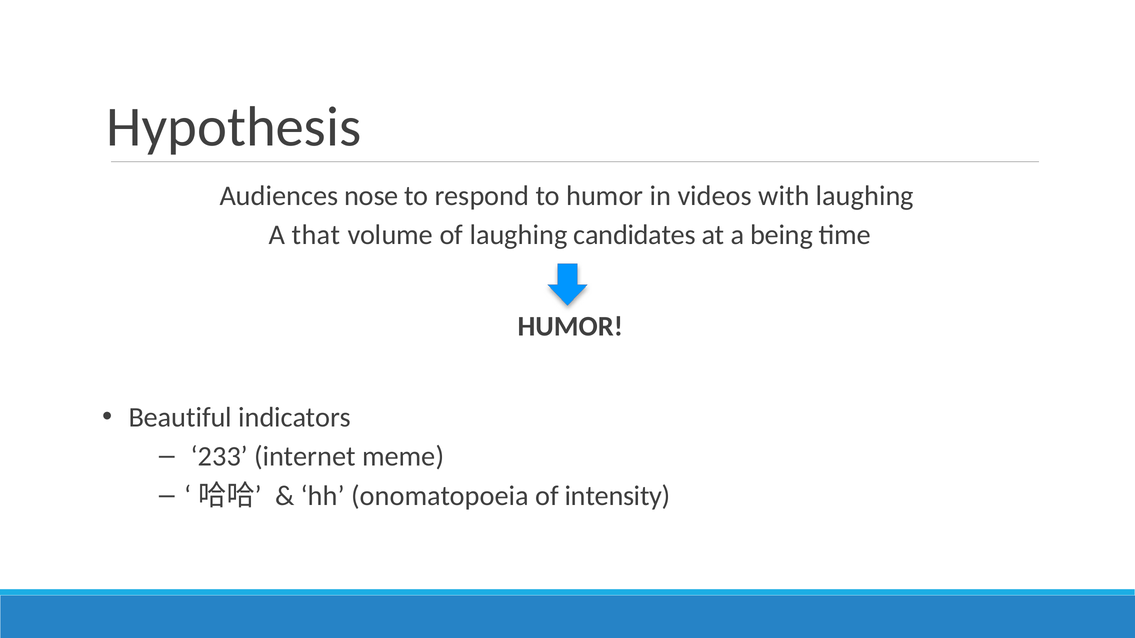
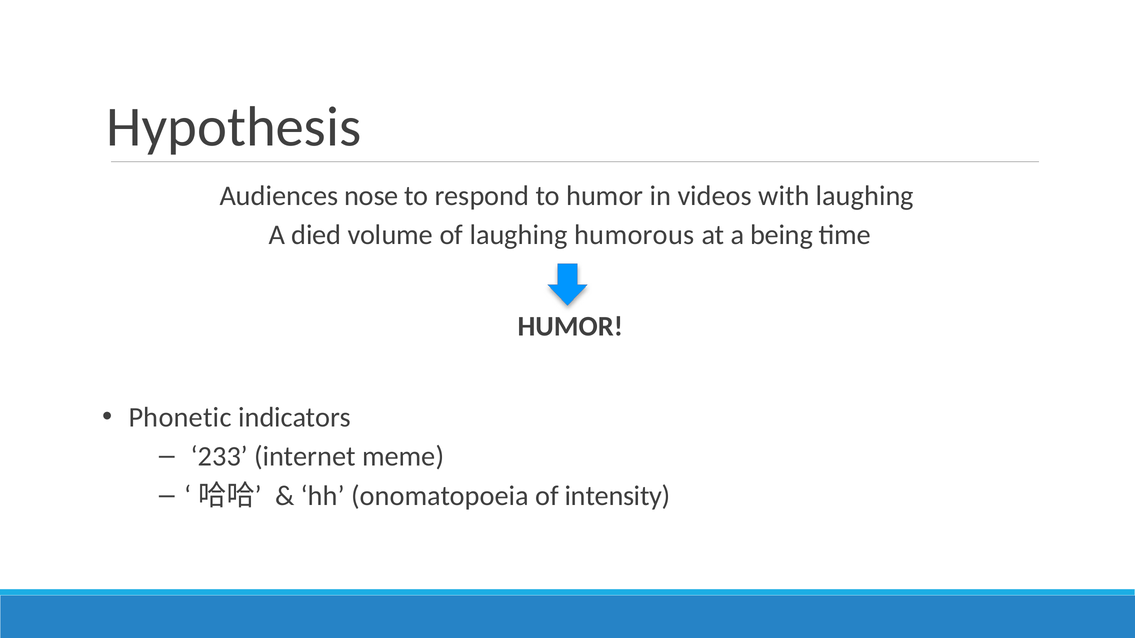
that: that -> died
candidates: candidates -> humorous
Beautiful: Beautiful -> Phonetic
